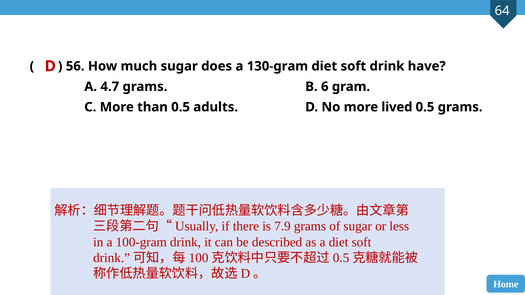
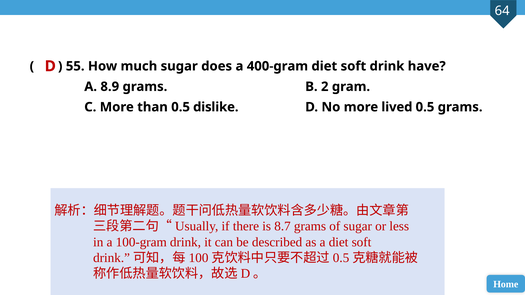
56: 56 -> 55
130-gram: 130-gram -> 400-gram
4.7: 4.7 -> 8.9
6: 6 -> 2
adults: adults -> dislike
7.9: 7.9 -> 8.7
